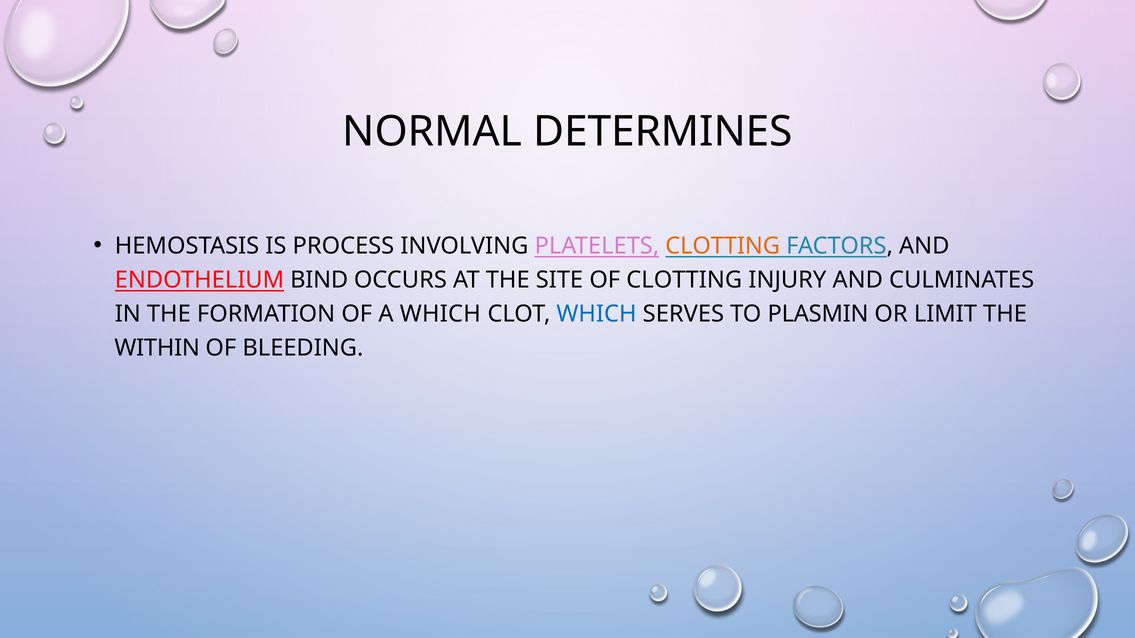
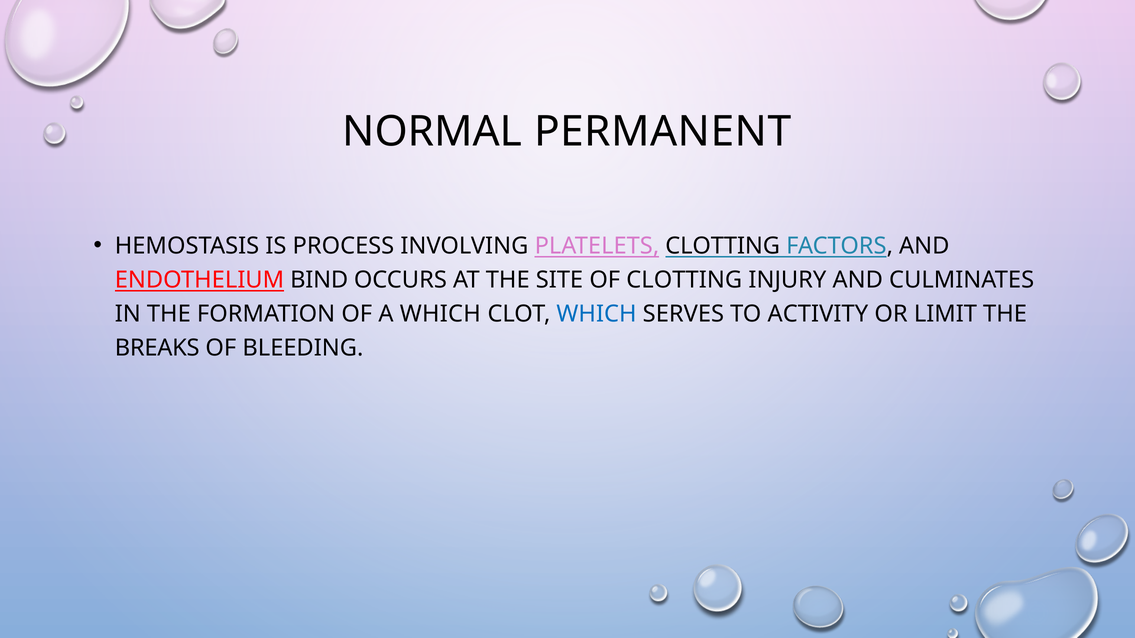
DETERMINES: DETERMINES -> PERMANENT
CLOTTING at (723, 246) colour: orange -> black
PLASMIN: PLASMIN -> ACTIVITY
WITHIN: WITHIN -> BREAKS
